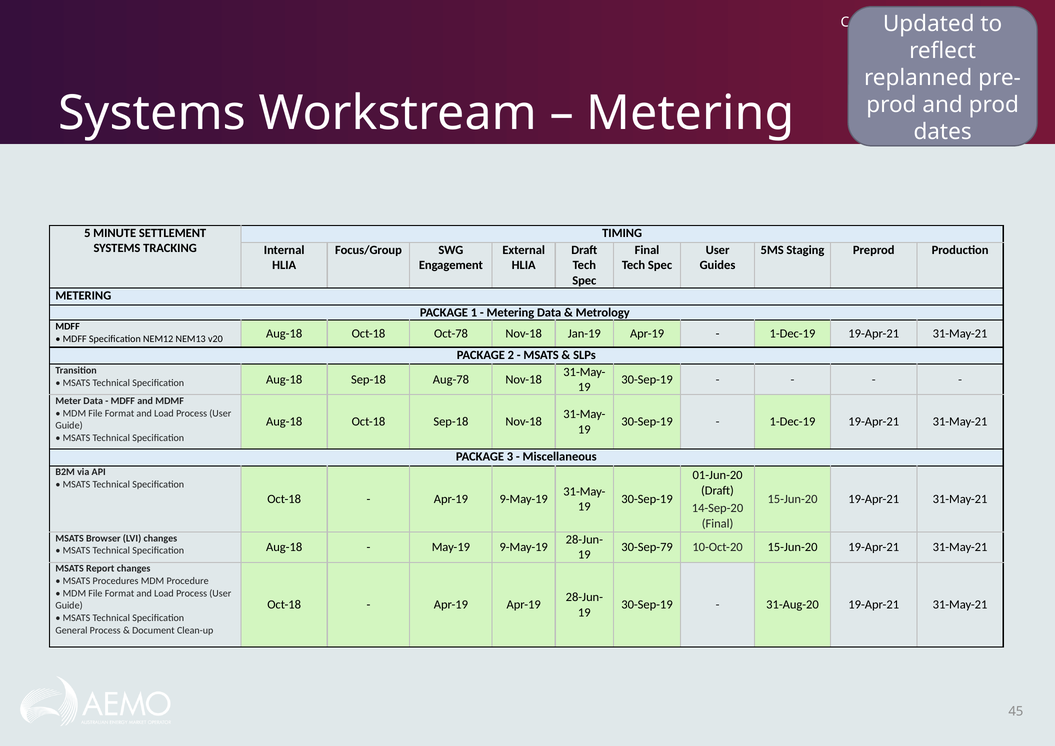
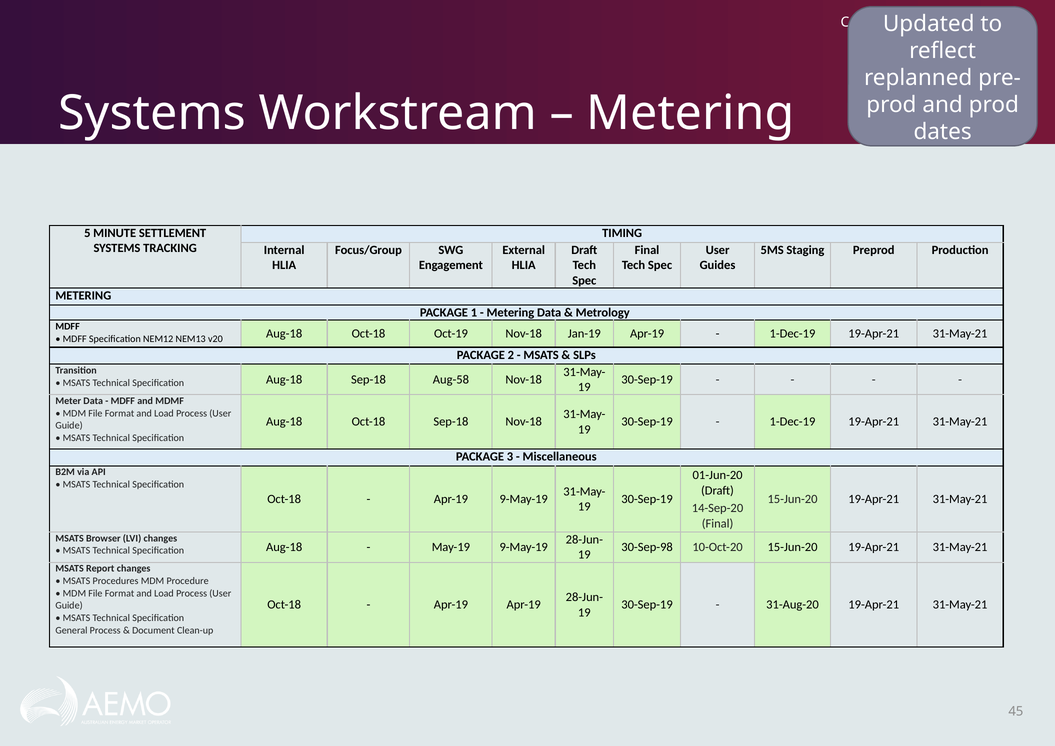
Oct-78: Oct-78 -> Oct-19
Aug-78: Aug-78 -> Aug-58
30-Sep-79: 30-Sep-79 -> 30-Sep-98
